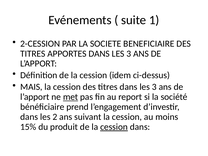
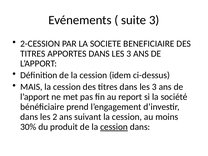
suite 1: 1 -> 3
met underline: present -> none
15%: 15% -> 30%
